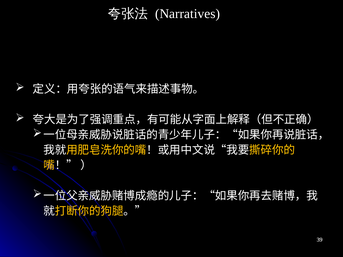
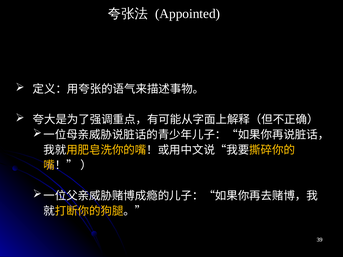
Narratives: Narratives -> Appointed
